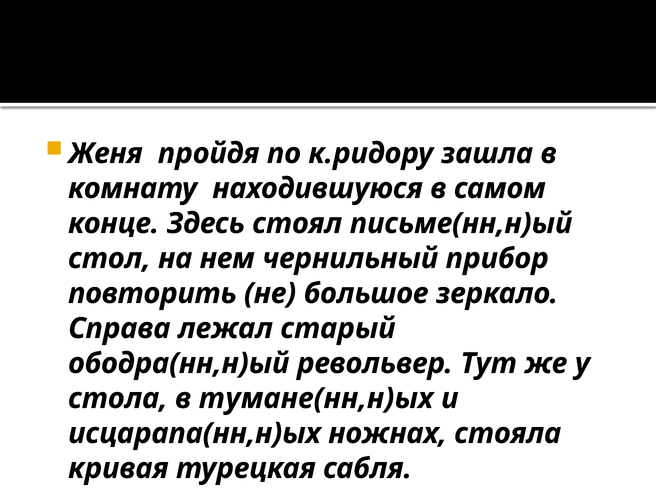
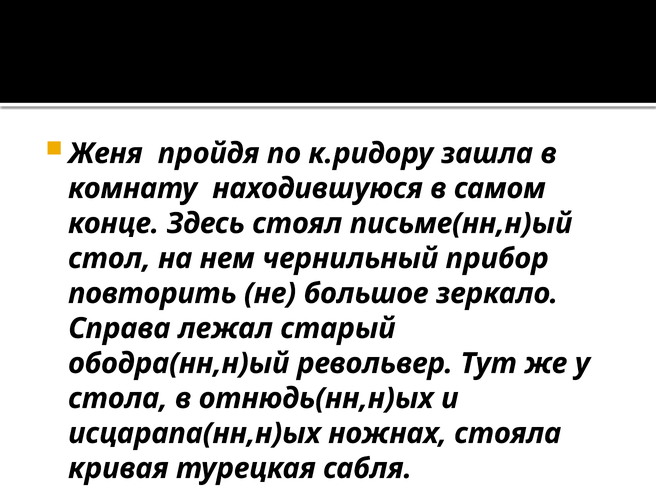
тумане(нн,н)ых: тумане(нн,н)ых -> отнюдь(нн,н)ых
